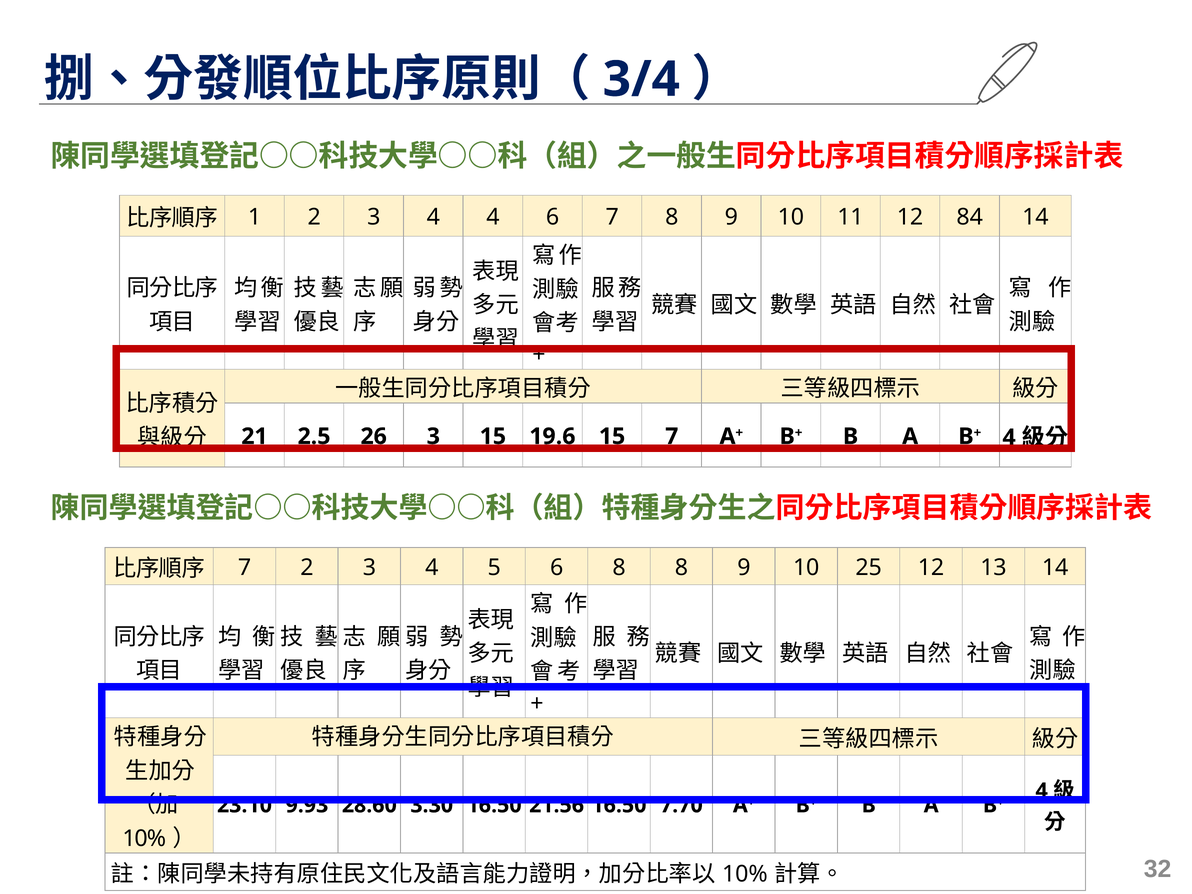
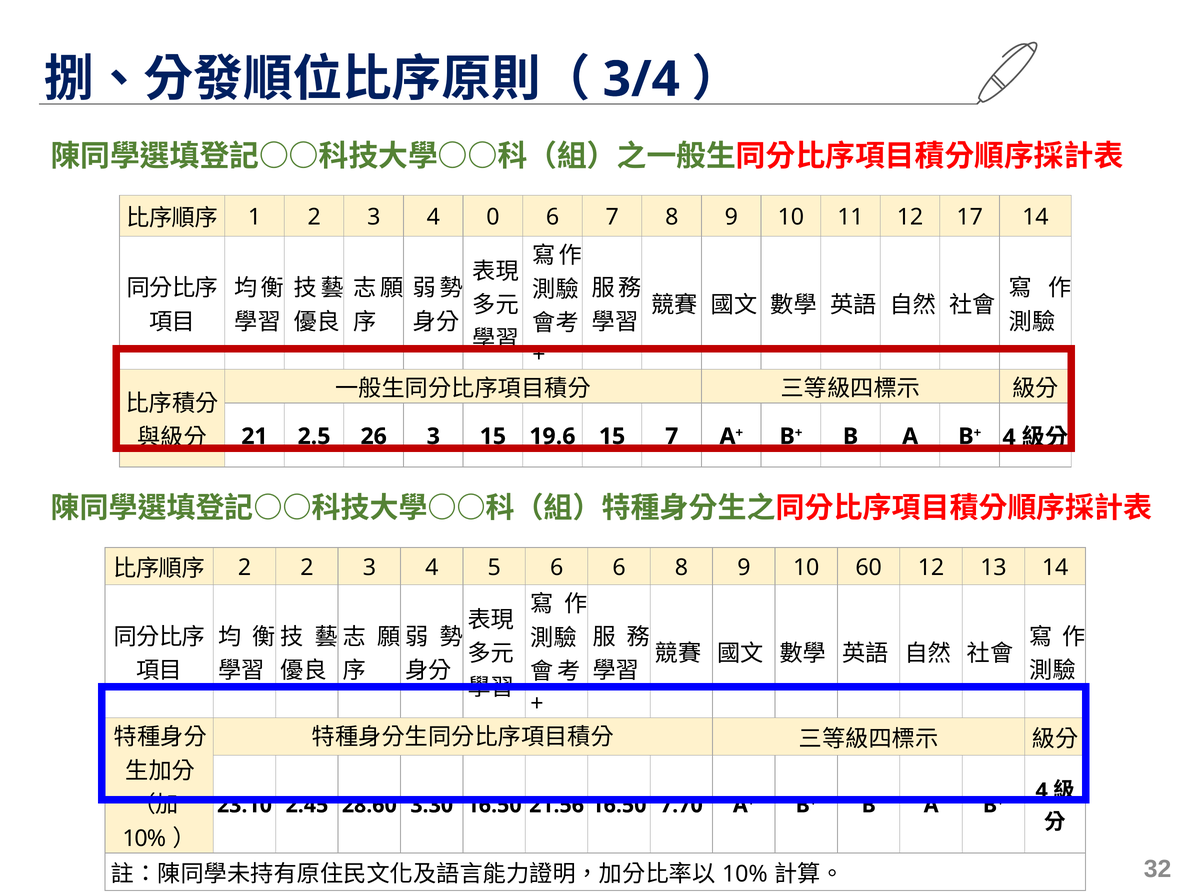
4 4: 4 -> 0
84: 84 -> 17
7 at (245, 568): 7 -> 2
6 8: 8 -> 6
25: 25 -> 60
9.93: 9.93 -> 2.45
